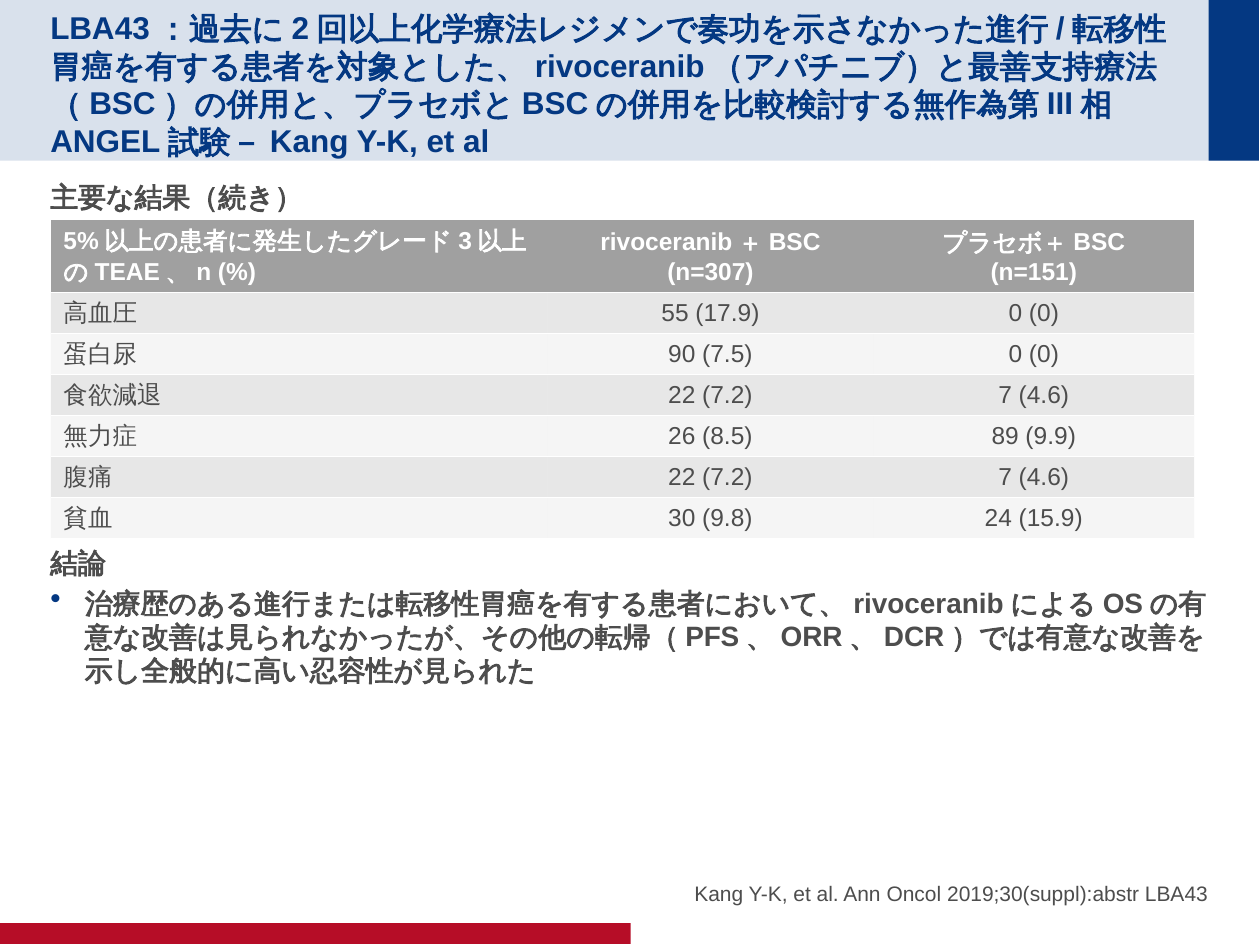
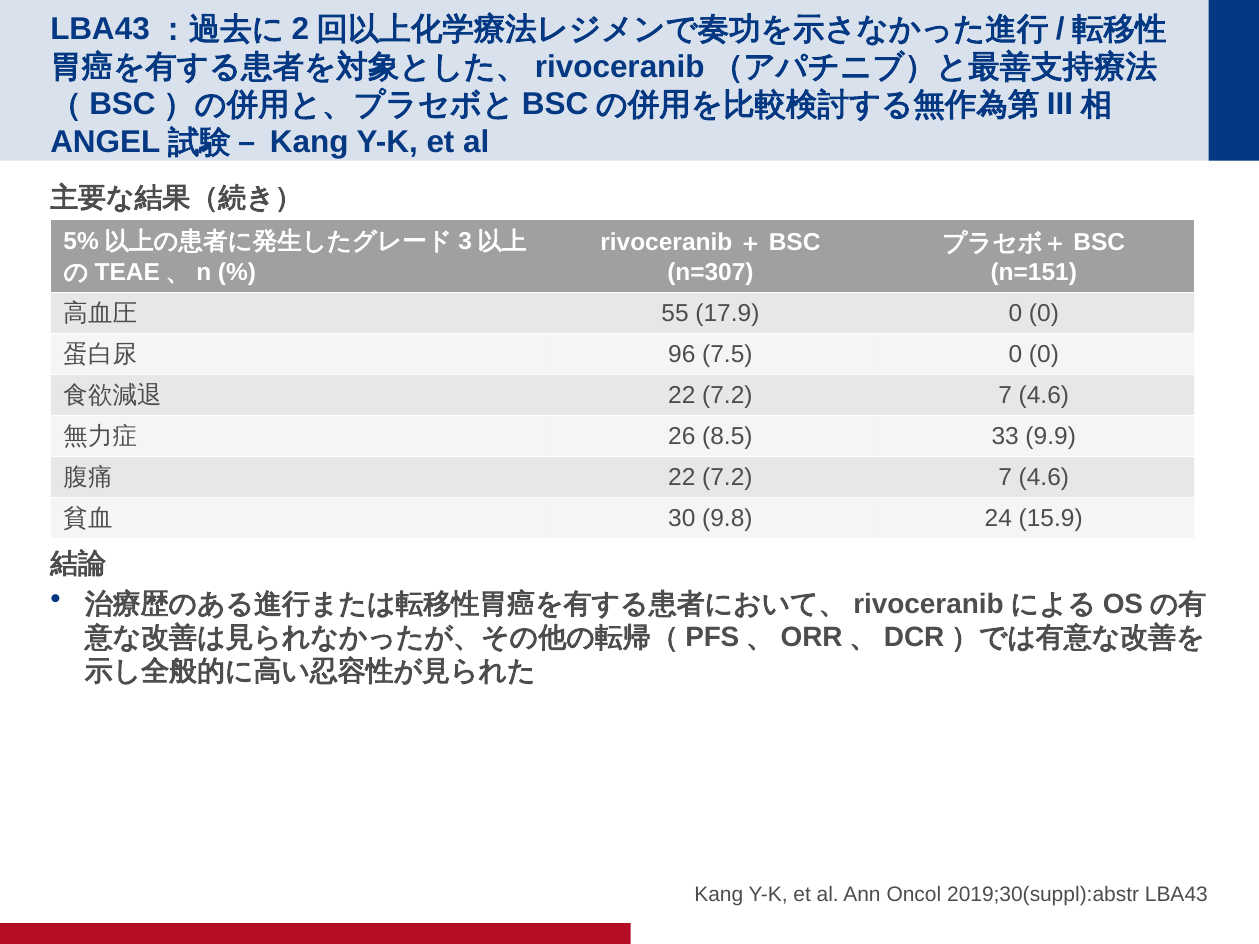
90: 90 -> 96
89: 89 -> 33
